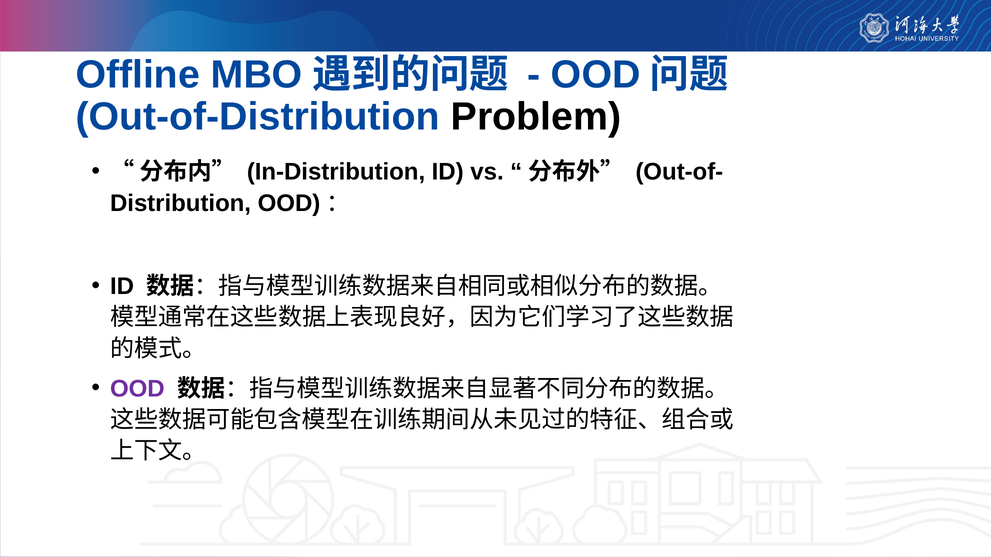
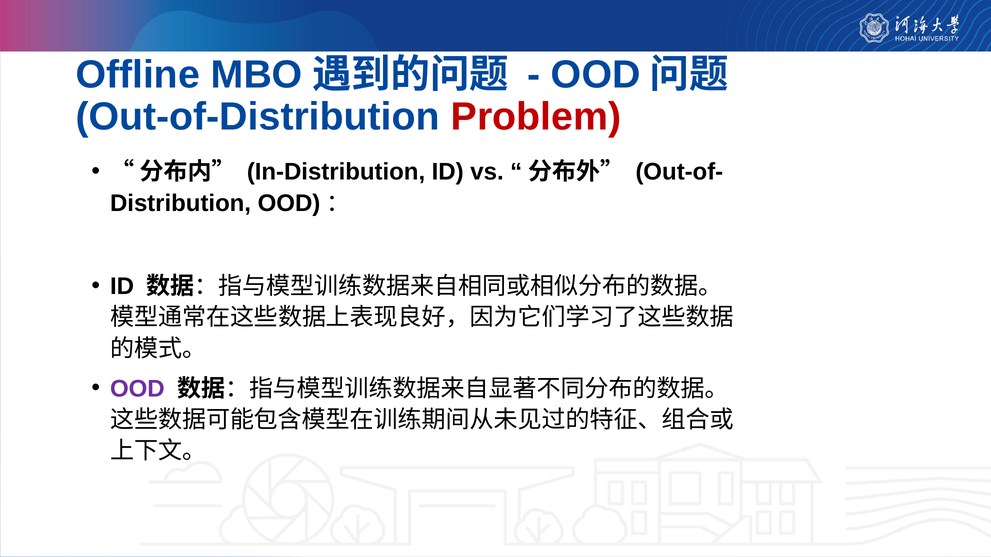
Problem colour: black -> red
